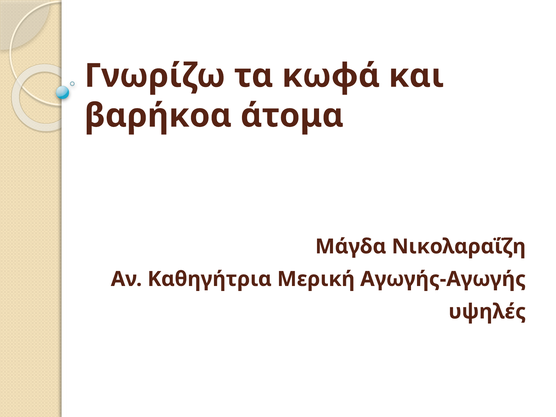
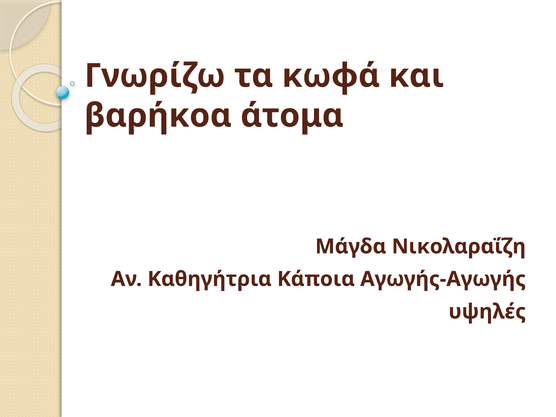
Μερική: Μερική -> Κάποια
